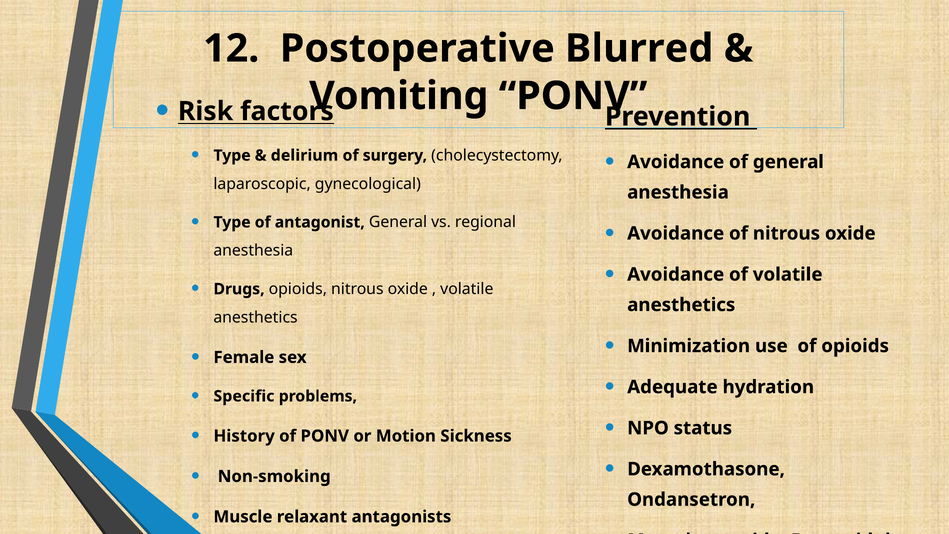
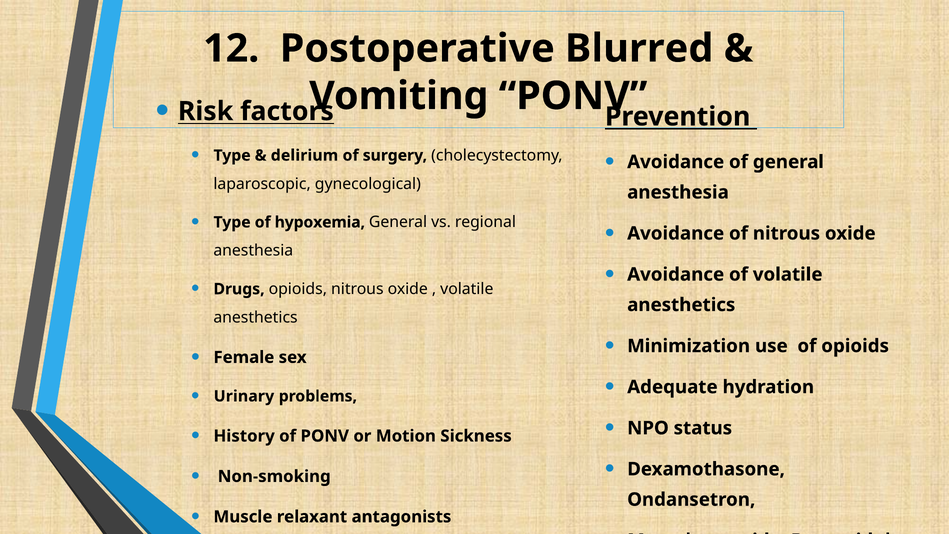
antagonist: antagonist -> hypoxemia
Specific: Specific -> Urinary
